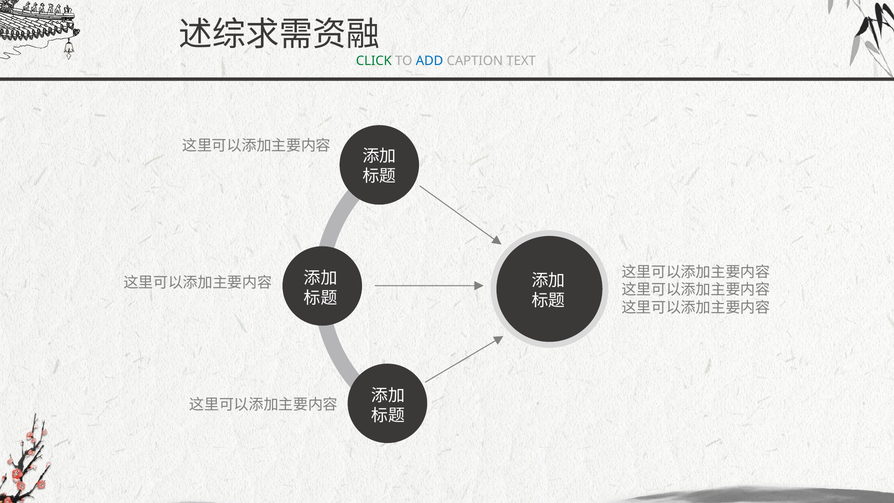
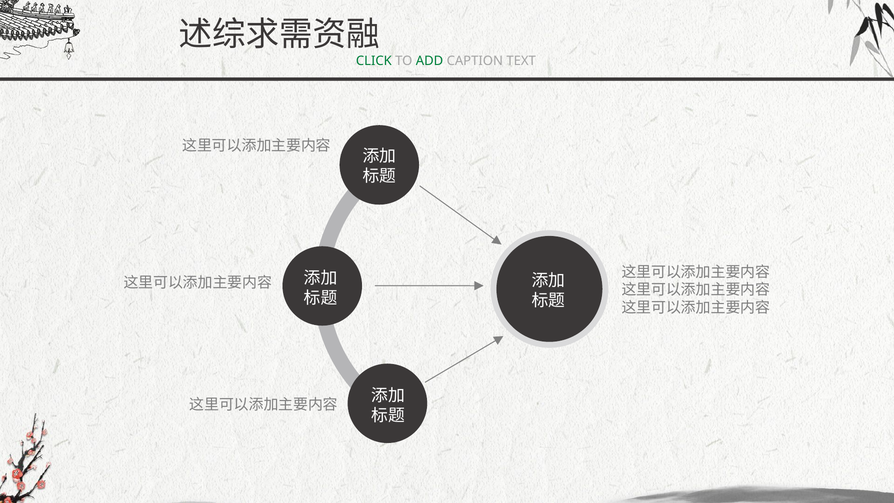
ADD colour: blue -> green
